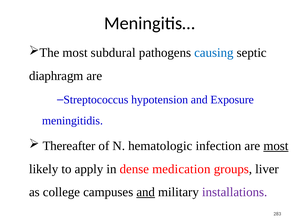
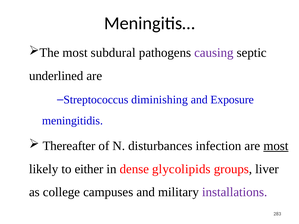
causing colour: blue -> purple
diaphragm: diaphragm -> underlined
hypotension: hypotension -> diminishing
hematologic: hematologic -> disturbances
apply: apply -> either
medication: medication -> glycolipids
and at (146, 192) underline: present -> none
